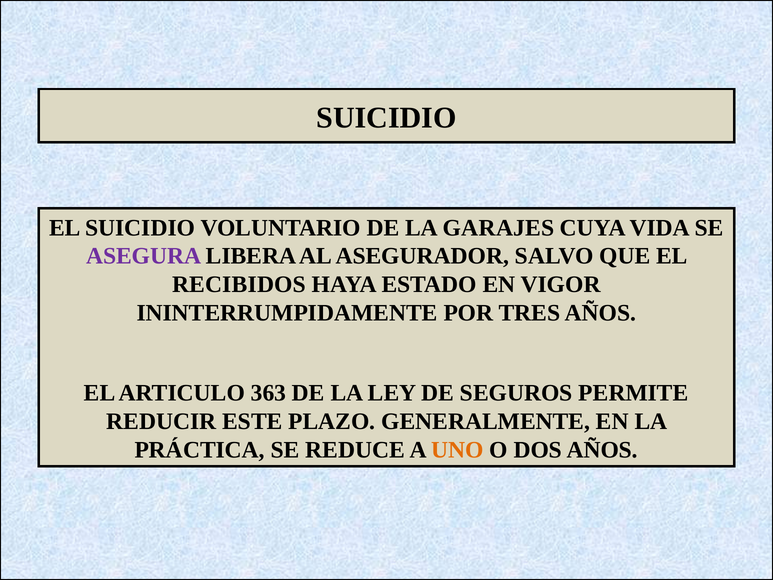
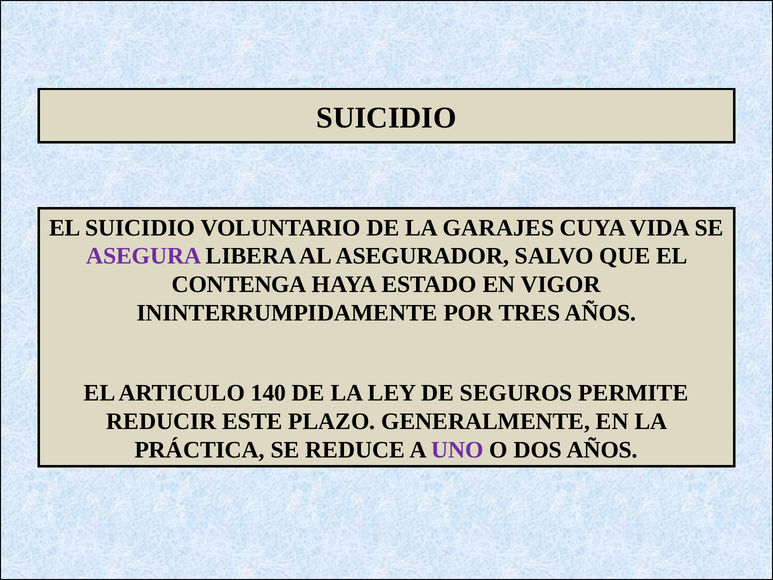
RECIBIDOS: RECIBIDOS -> CONTENGA
363: 363 -> 140
UNO colour: orange -> purple
